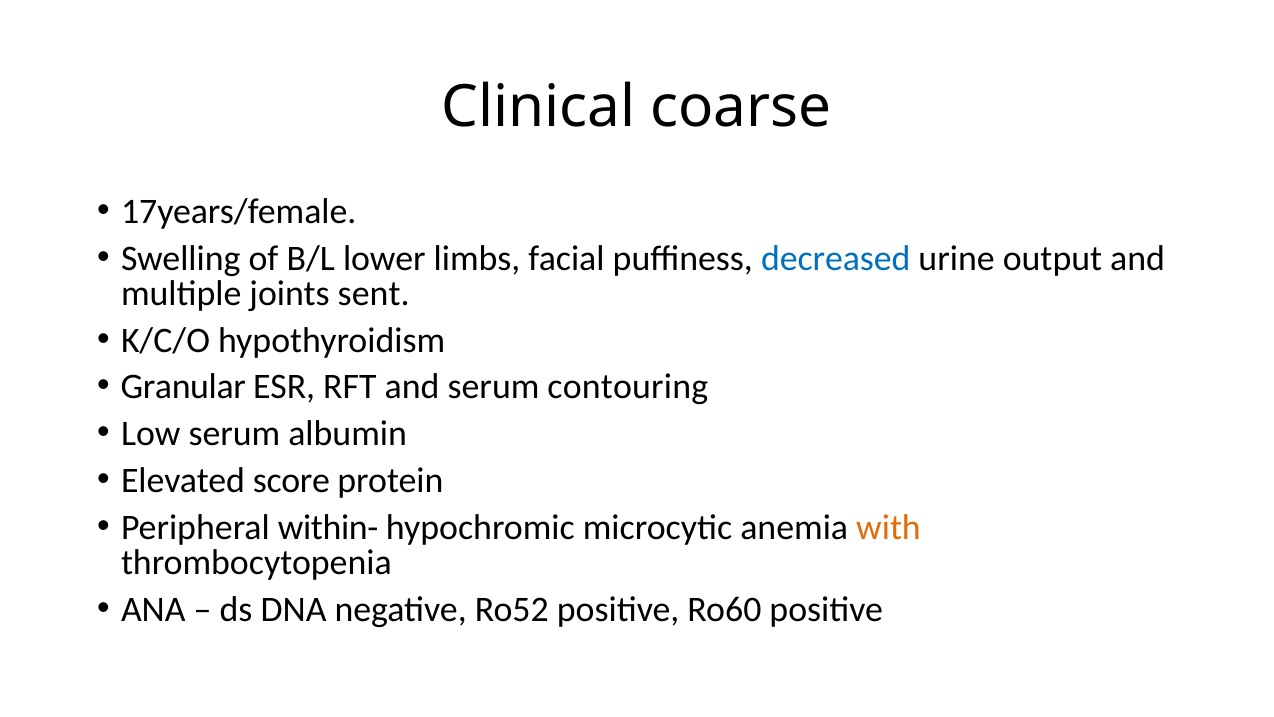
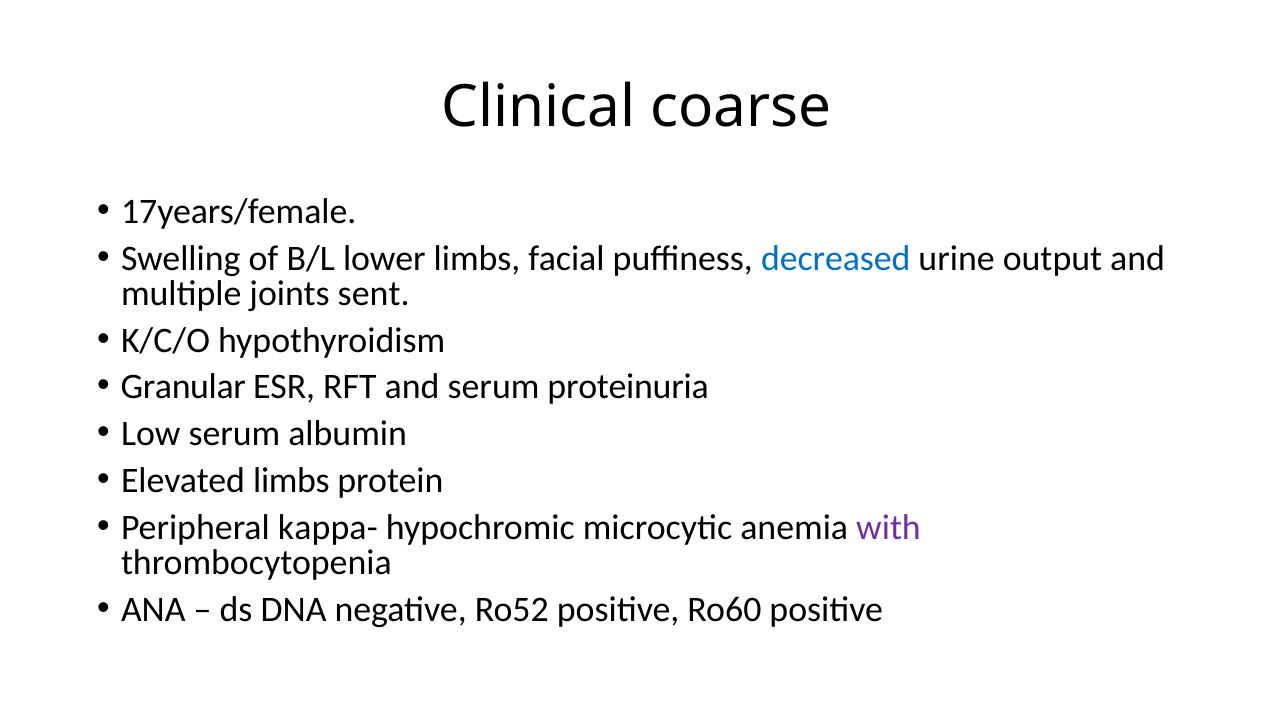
contouring: contouring -> proteinuria
Elevated score: score -> limbs
within-: within- -> kappa-
with colour: orange -> purple
